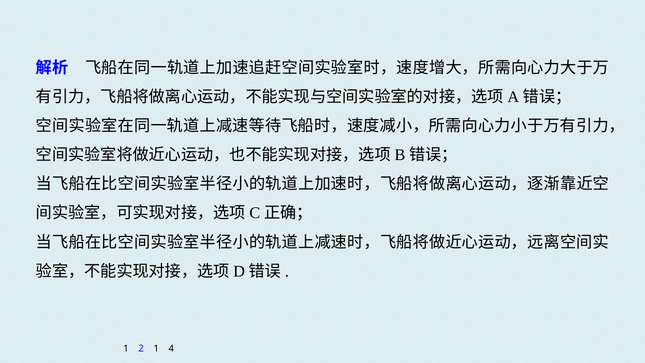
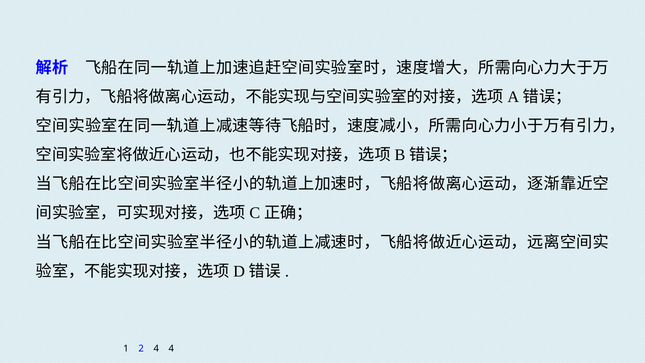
2 1: 1 -> 4
